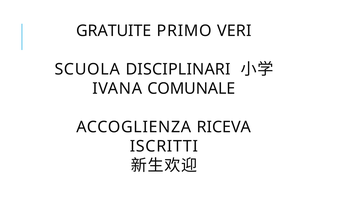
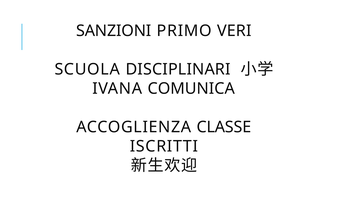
GRATUITE: GRATUITE -> SANZIONI
COMUNALE: COMUNALE -> COMUNICA
RICEVA: RICEVA -> CLASSE
